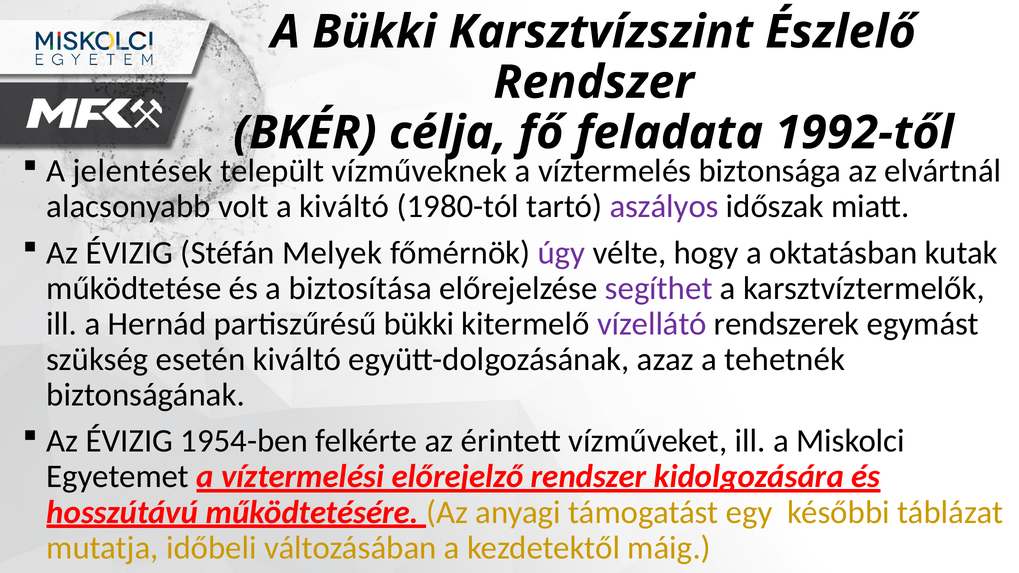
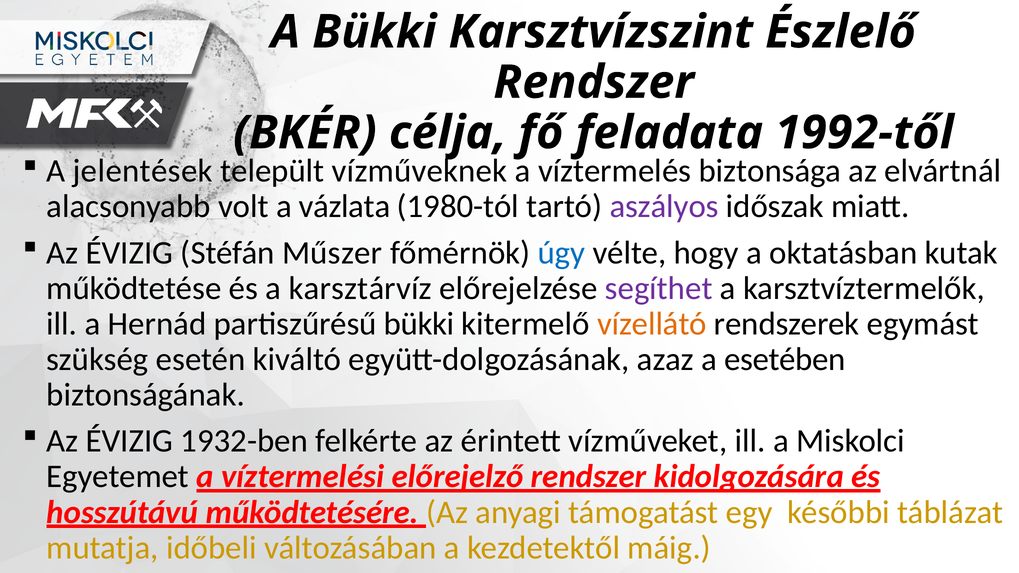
a kiváltó: kiváltó -> vázlata
Melyek: Melyek -> Műszer
úgy colour: purple -> blue
biztosítása: biztosítása -> karsztárvíz
vízellátó colour: purple -> orange
tehetnék: tehetnék -> esetében
1954-ben: 1954-ben -> 1932-ben
